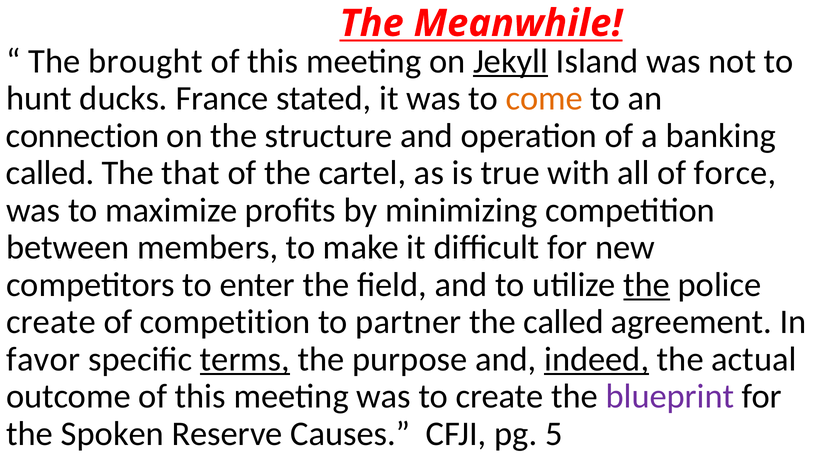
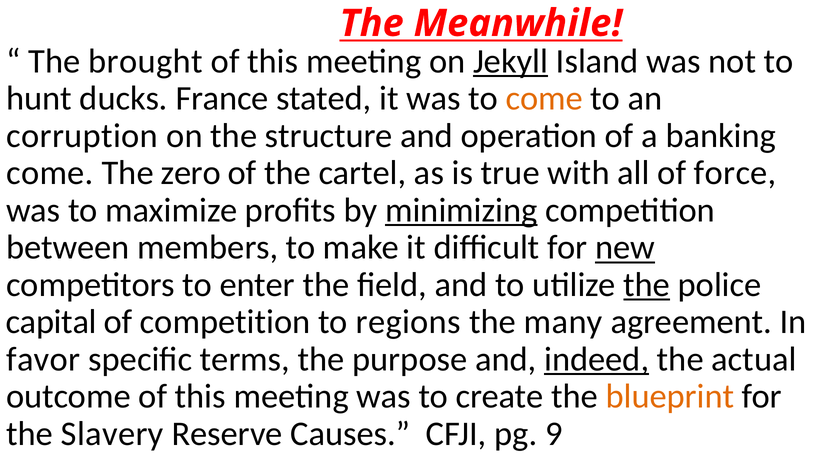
connection: connection -> corruption
called at (50, 173): called -> come
that: that -> zero
minimizing underline: none -> present
new underline: none -> present
create at (51, 322): create -> capital
partner: partner -> regions
the called: called -> many
terms underline: present -> none
blueprint colour: purple -> orange
Spoken: Spoken -> Slavery
5: 5 -> 9
